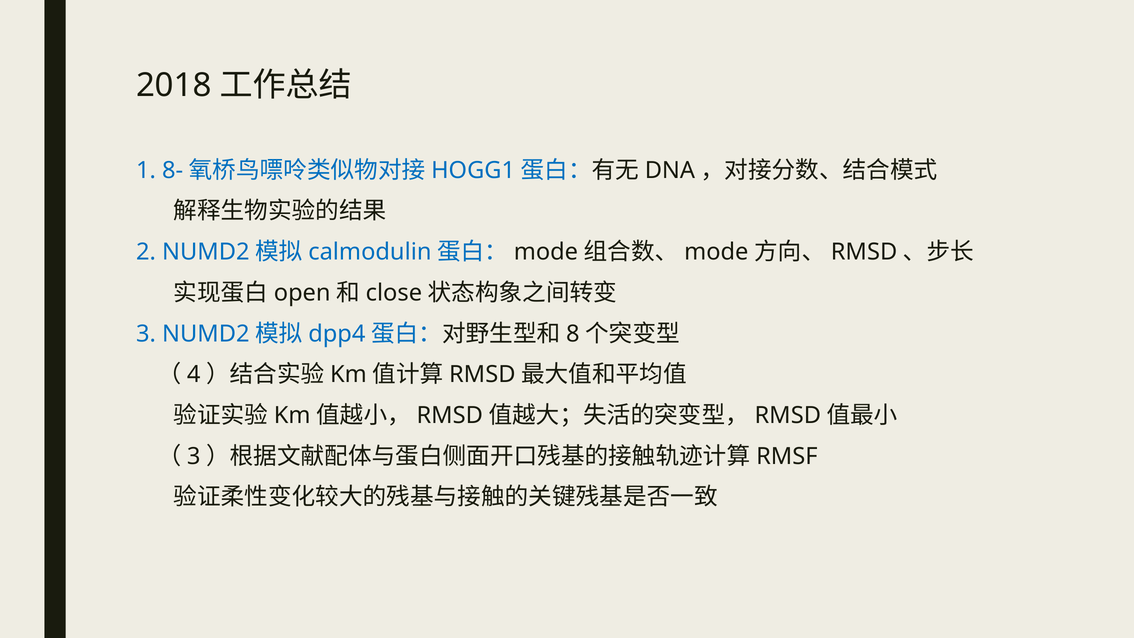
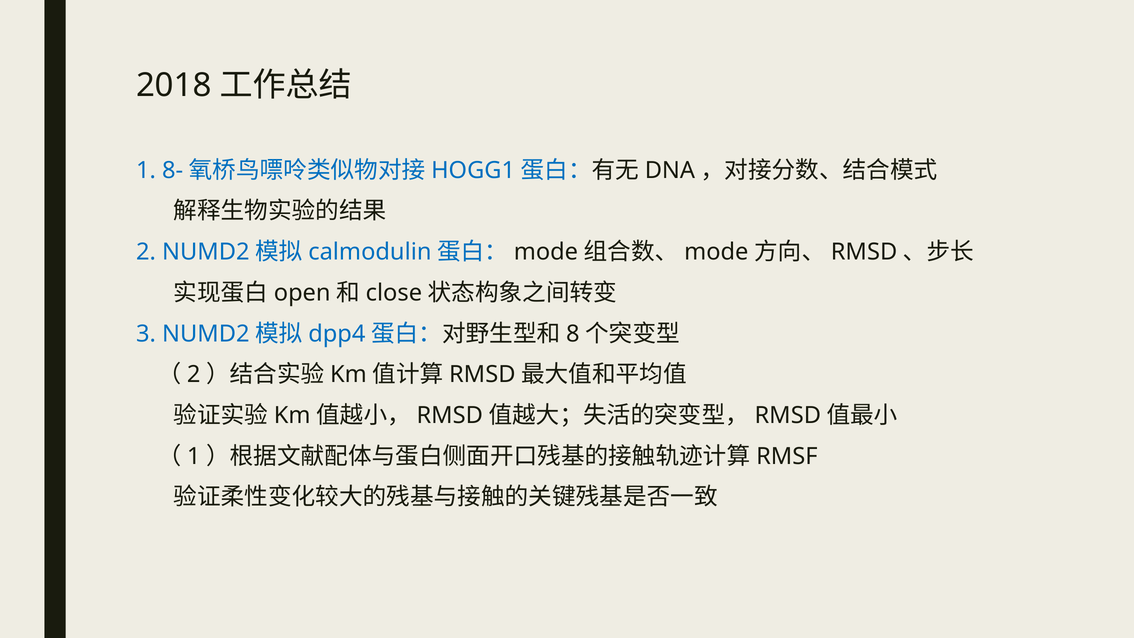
4 at (194, 374): 4 -> 2
3 at (194, 456): 3 -> 1
